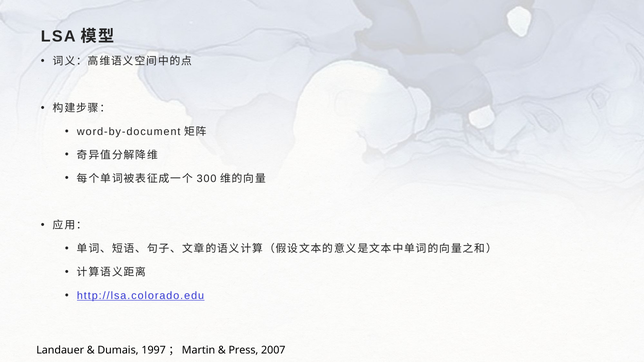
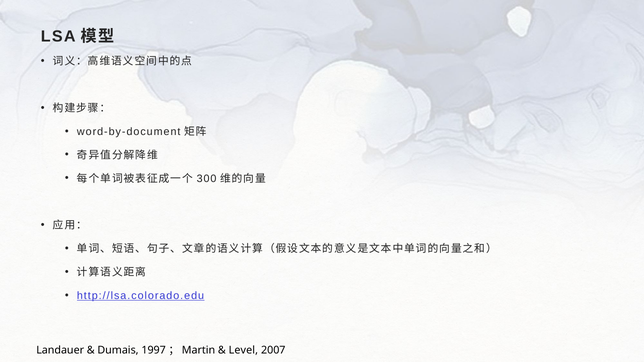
Press: Press -> Level
